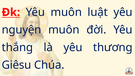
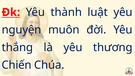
Yêu muôn: muôn -> thành
Giêsu: Giêsu -> Chiến
